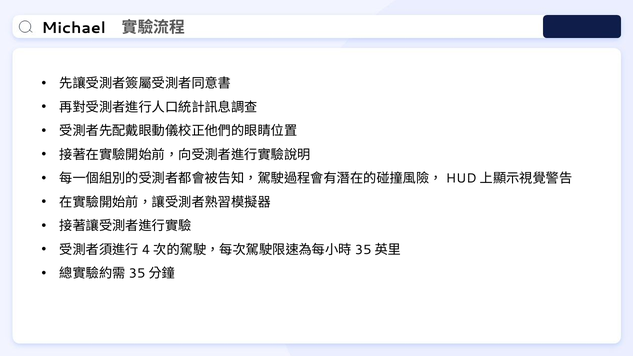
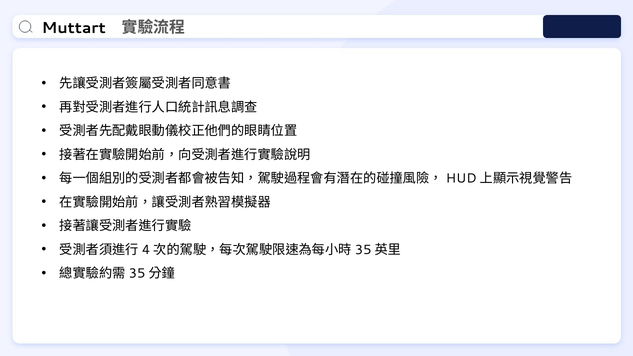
Michael: Michael -> Muttart
